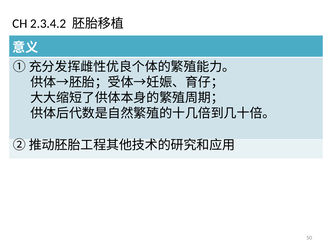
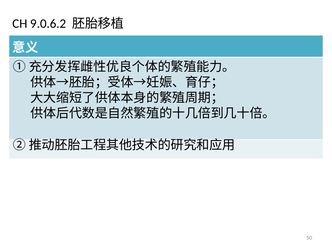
2.3.4.2: 2.3.4.2 -> 9.0.6.2
